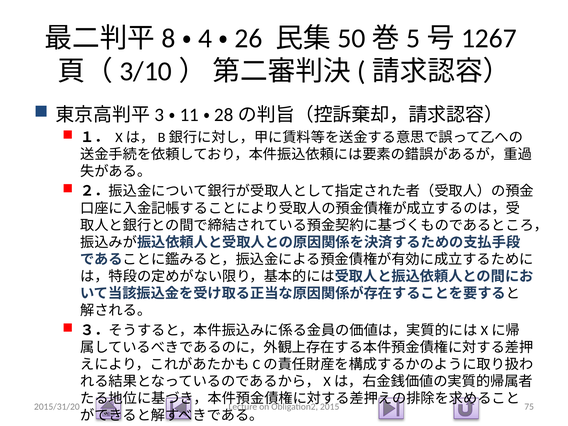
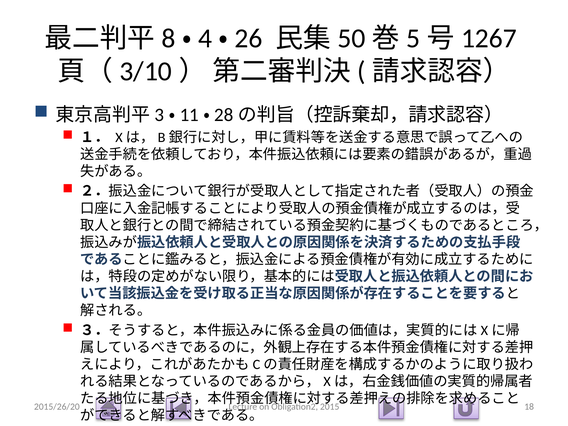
2015/31/20: 2015/31/20 -> 2015/26/20
75: 75 -> 18
